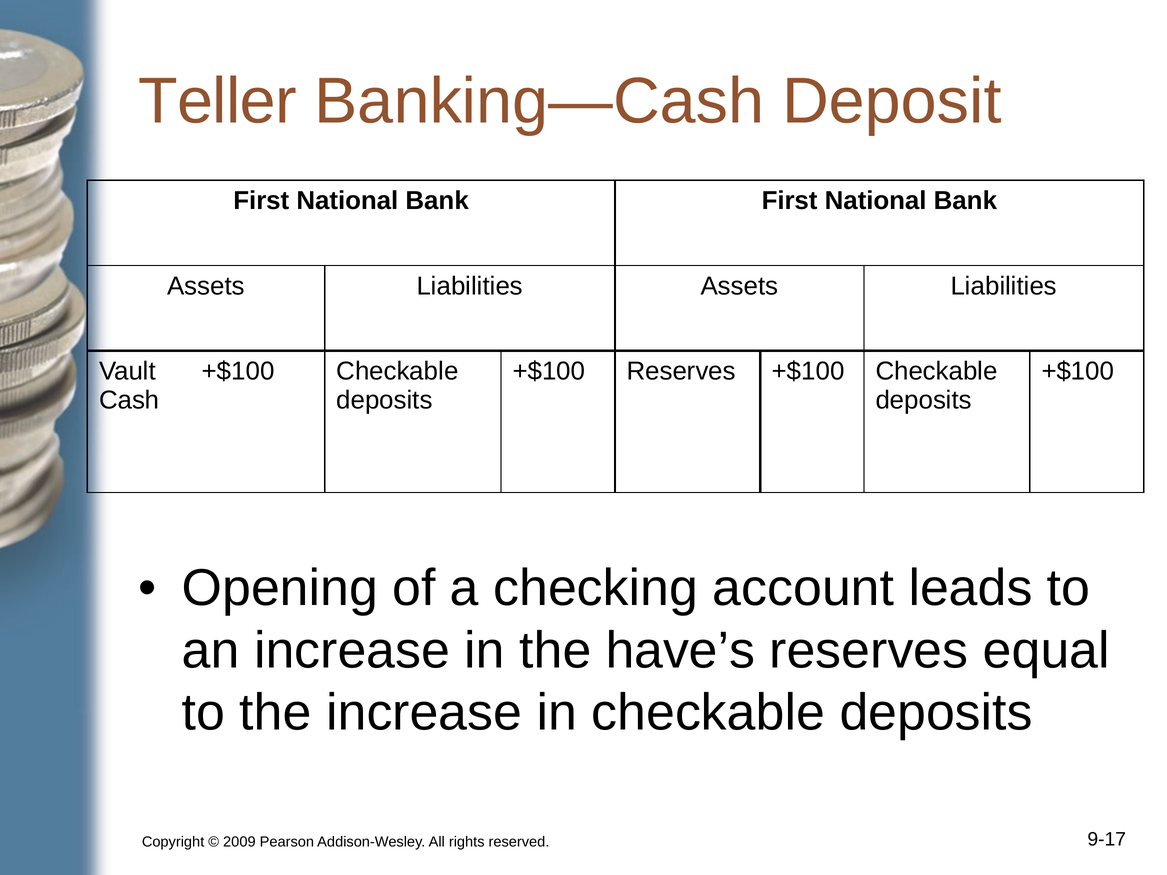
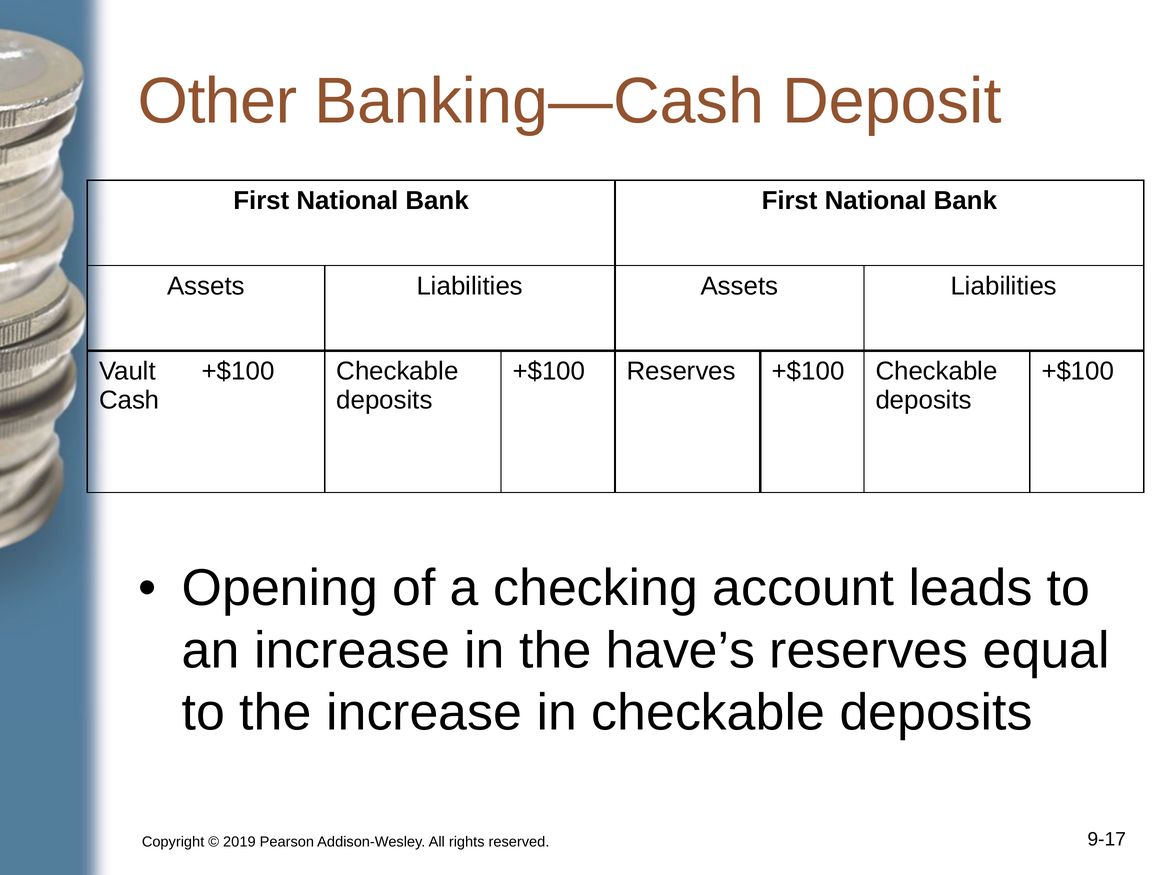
Teller: Teller -> Other
2009: 2009 -> 2019
